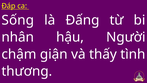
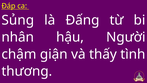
Sống: Sống -> Sủng
